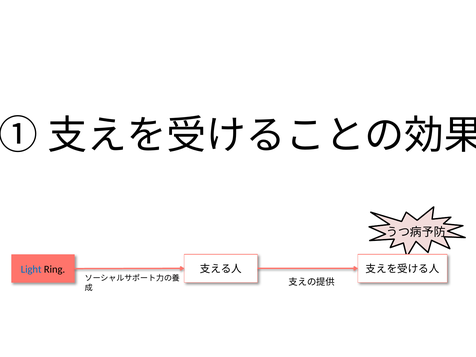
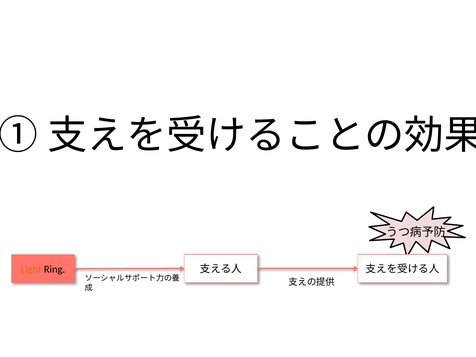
Light colour: blue -> orange
